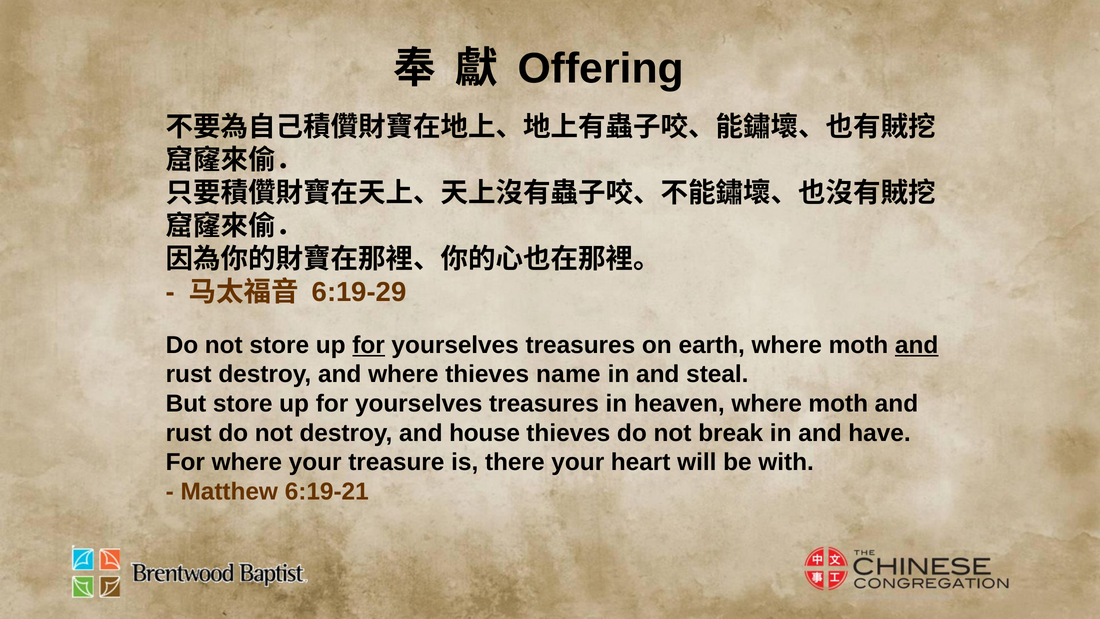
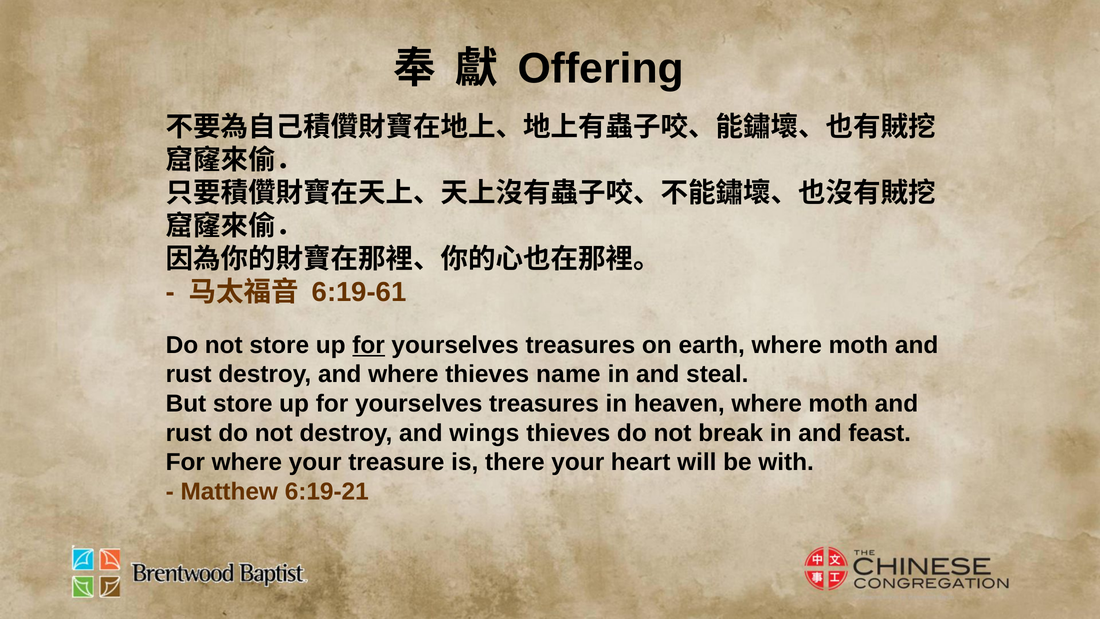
6:19-29: 6:19-29 -> 6:19-61
and at (917, 345) underline: present -> none
house: house -> wings
have: have -> feast
